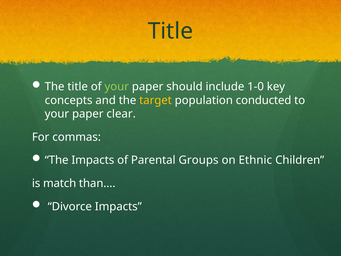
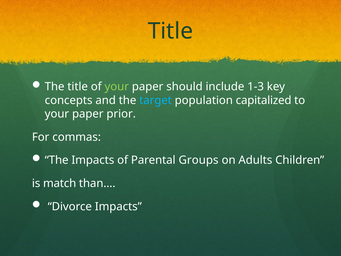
1-0: 1-0 -> 1-3
target colour: yellow -> light blue
conducted: conducted -> capitalized
clear: clear -> prior
Ethnic: Ethnic -> Adults
